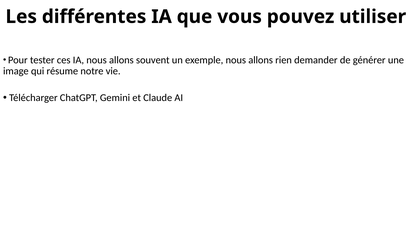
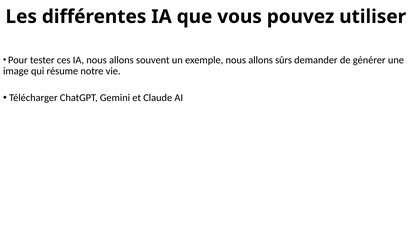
rien: rien -> sûrs
